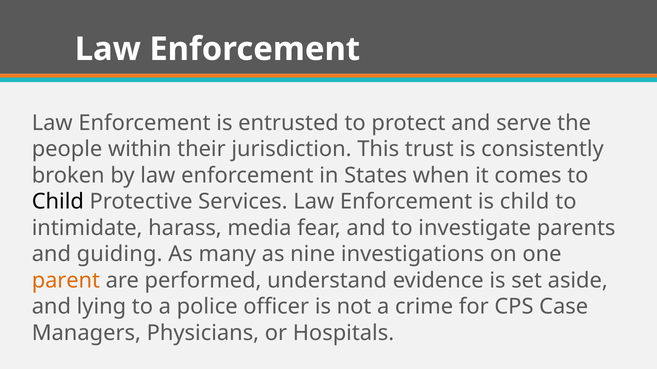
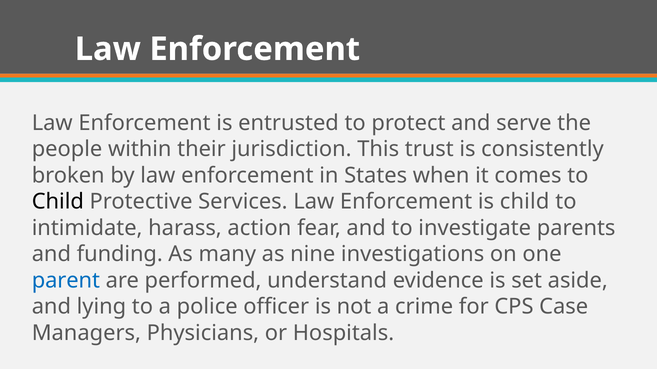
media: media -> action
guiding: guiding -> funding
parent colour: orange -> blue
